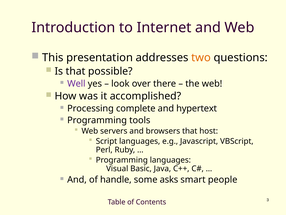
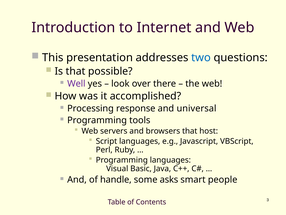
two colour: orange -> blue
complete: complete -> response
hypertext: hypertext -> universal
